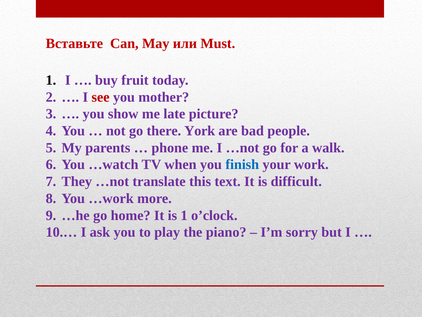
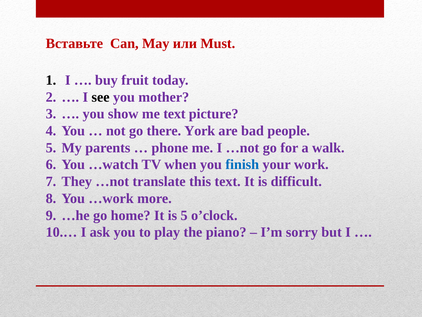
see colour: red -> black
me late: late -> text
is 1: 1 -> 5
